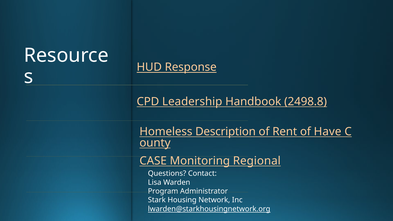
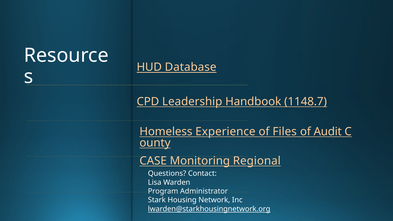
Response: Response -> Database
2498.8: 2498.8 -> 1148.7
Description: Description -> Experience
Rent: Rent -> Files
Have: Have -> Audit
